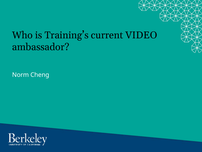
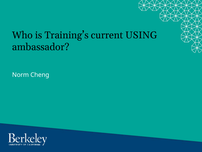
VIDEO: VIDEO -> USING
